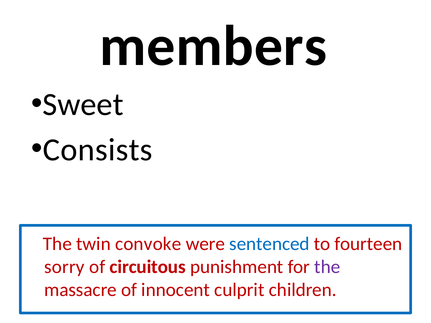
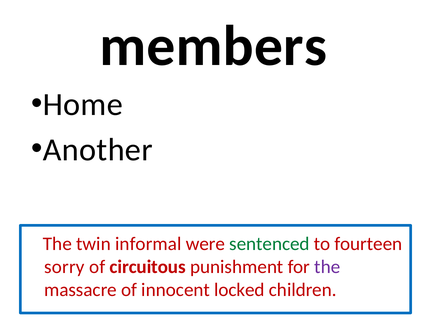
Sweet: Sweet -> Home
Consists: Consists -> Another
convoke: convoke -> informal
sentenced colour: blue -> green
culprit: culprit -> locked
